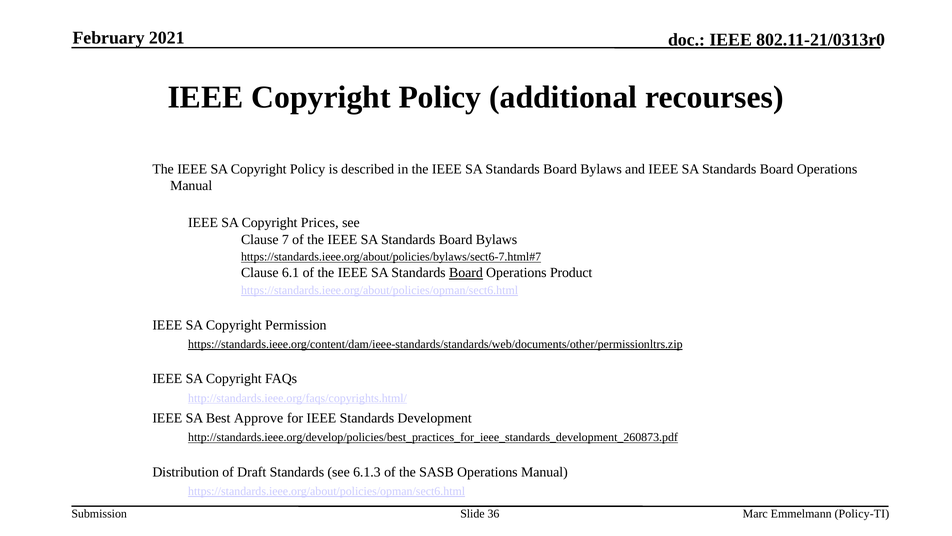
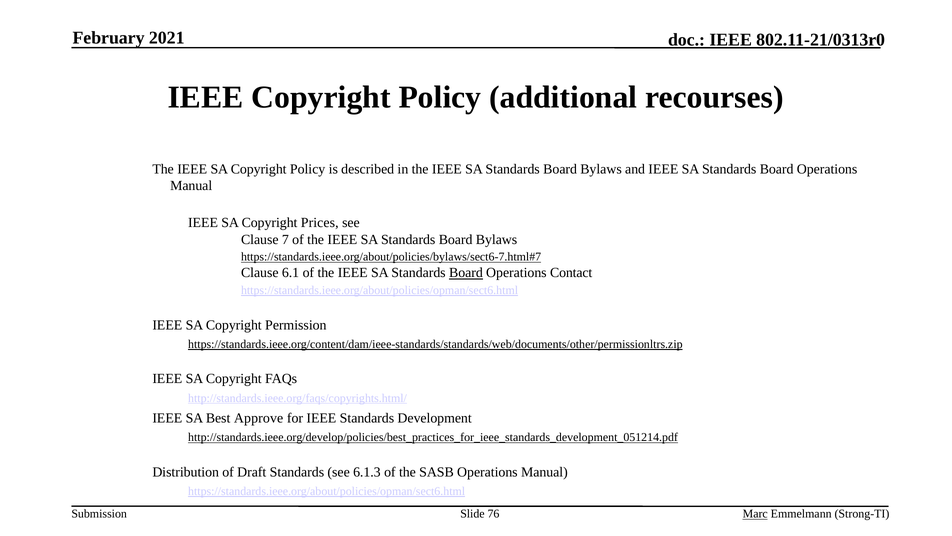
Product: Product -> Contact
http://standards.ieee.org/develop/policies/best_practices_for_ieee_standards_development_260873.pdf: http://standards.ieee.org/develop/policies/best_practices_for_ieee_standards_development_260873.pdf -> http://standards.ieee.org/develop/policies/best_practices_for_ieee_standards_development_051214.pdf
36: 36 -> 76
Marc underline: none -> present
Policy-TI: Policy-TI -> Strong-TI
